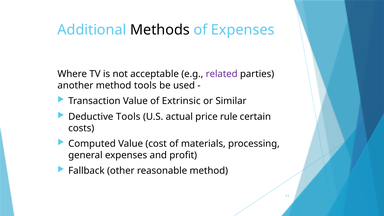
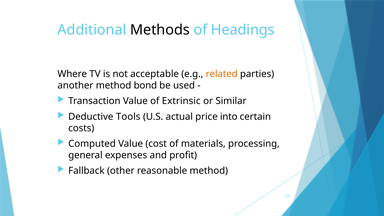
of Expenses: Expenses -> Headings
related colour: purple -> orange
method tools: tools -> bond
rule: rule -> into
